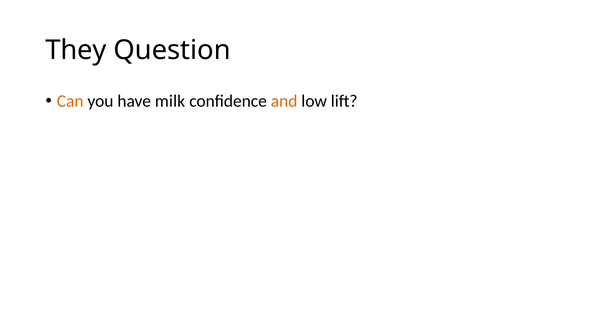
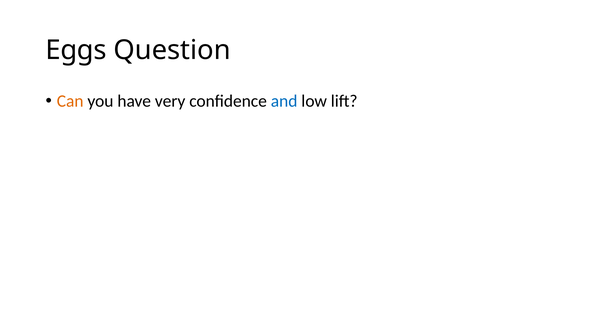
They: They -> Eggs
milk: milk -> very
and colour: orange -> blue
